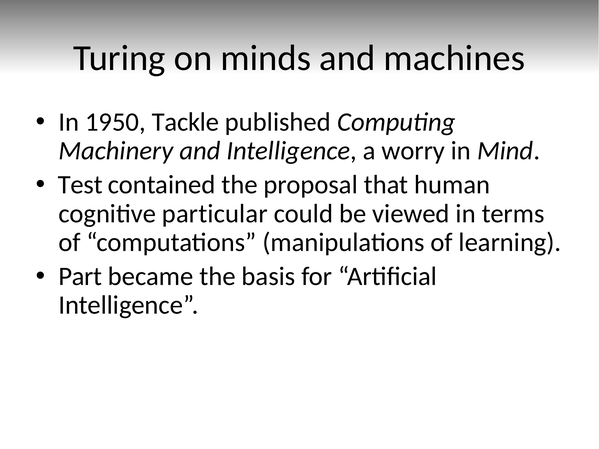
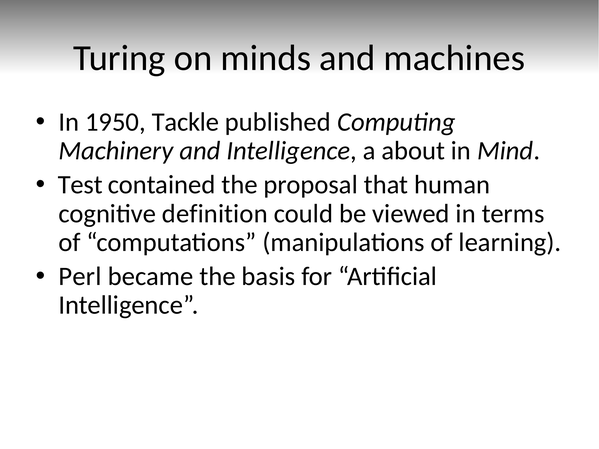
worry: worry -> about
particular: particular -> definition
Part: Part -> Perl
